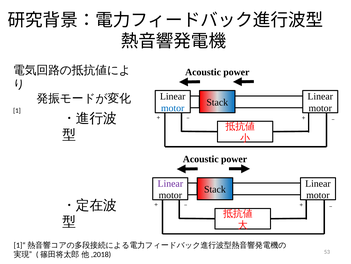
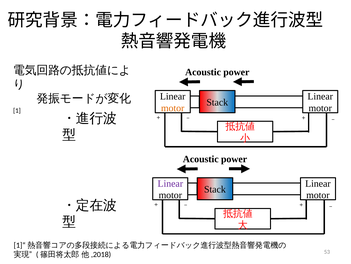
motor at (173, 108) colour: blue -> orange
